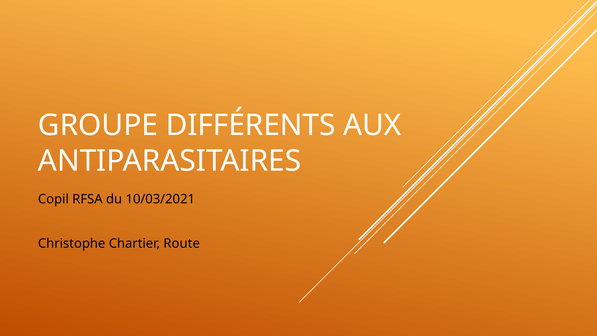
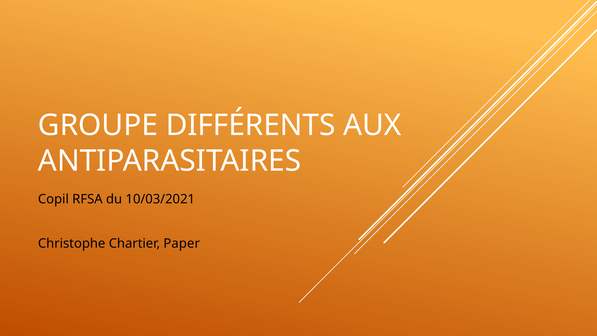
Route: Route -> Paper
